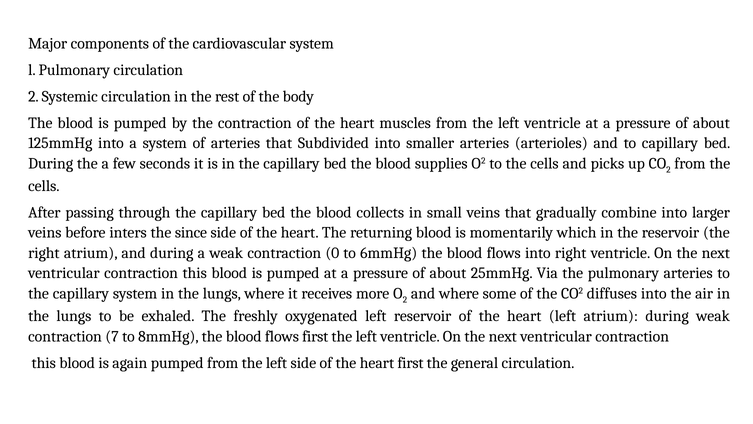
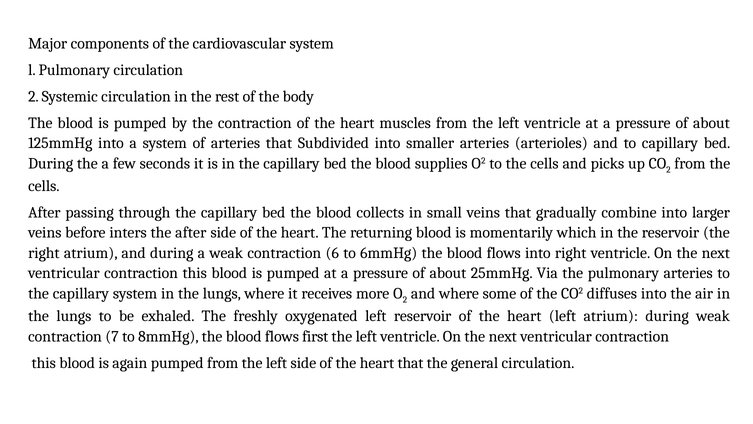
the since: since -> after
0: 0 -> 6
heart first: first -> that
